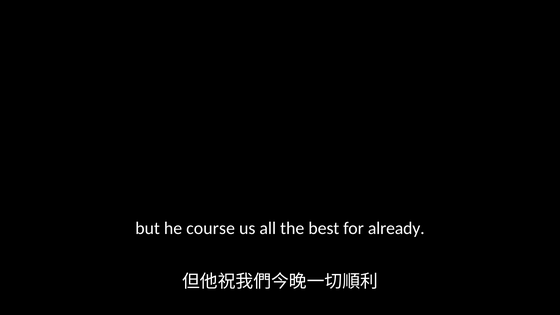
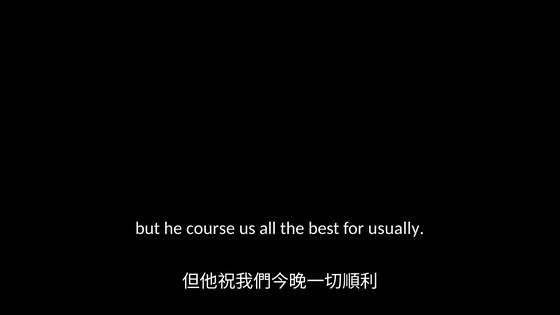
already: already -> usually
